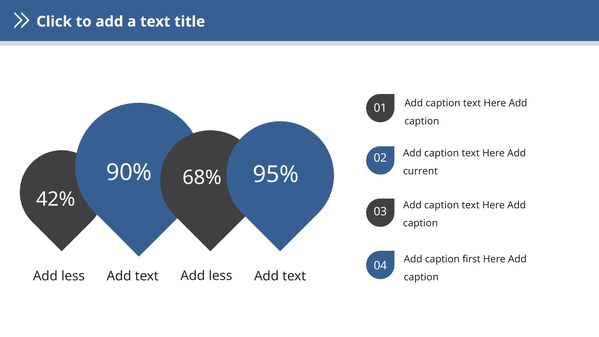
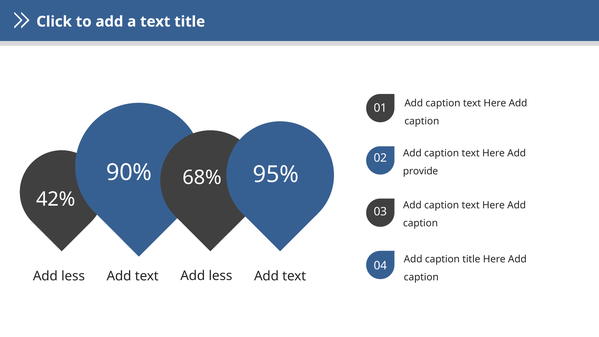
current: current -> provide
caption first: first -> title
